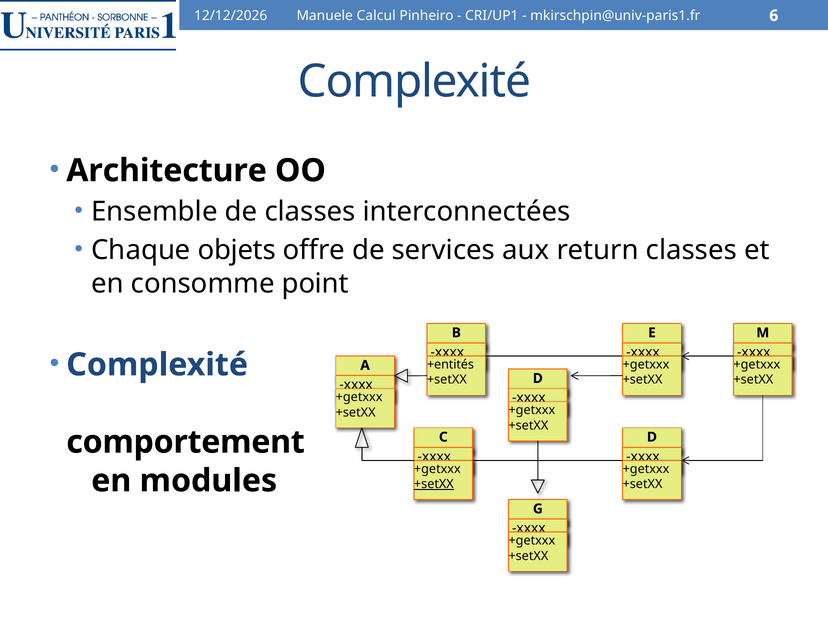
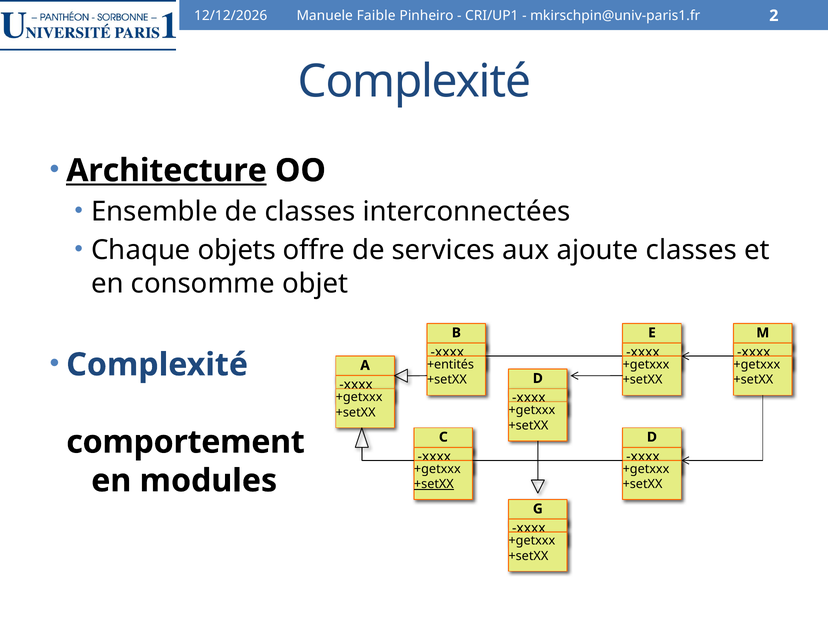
Calcul: Calcul -> Faible
6: 6 -> 2
Architecture underline: none -> present
return: return -> ajoute
point: point -> objet
